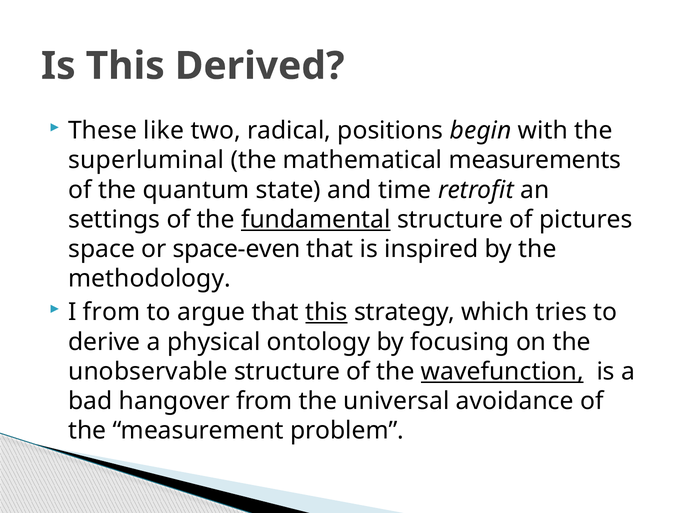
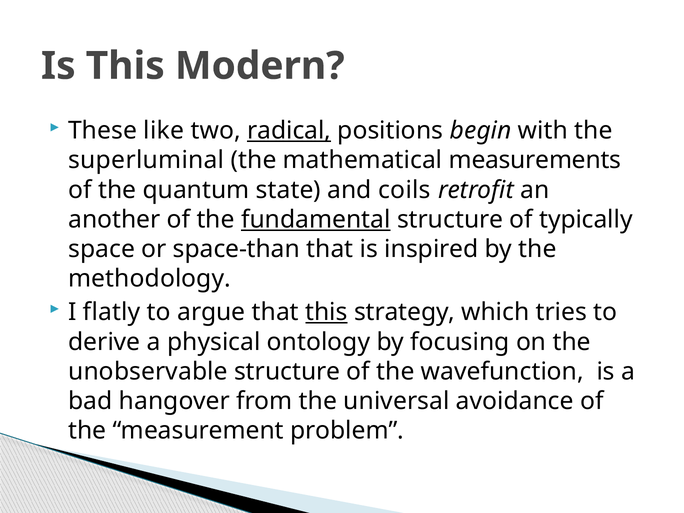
Derived: Derived -> Modern
radical underline: none -> present
time: time -> coils
settings: settings -> another
pictures: pictures -> typically
space-even: space-even -> space-than
I from: from -> flatly
wavefunction underline: present -> none
